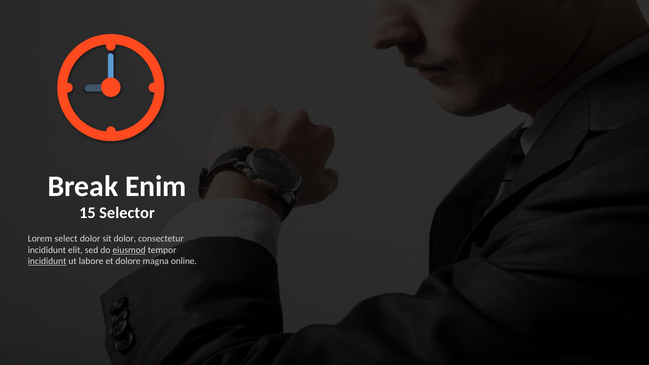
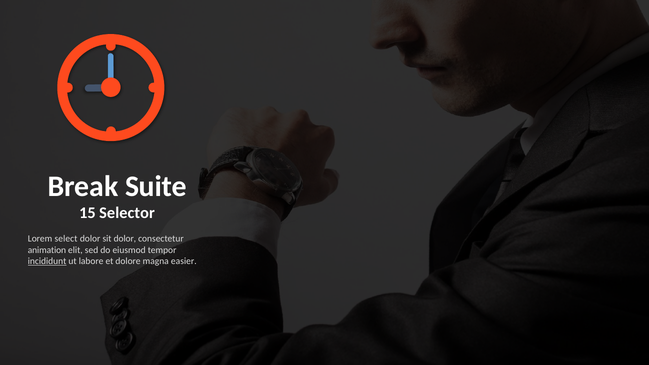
Enim: Enim -> Suite
incididunt at (47, 250): incididunt -> animation
eiusmod underline: present -> none
online: online -> easier
